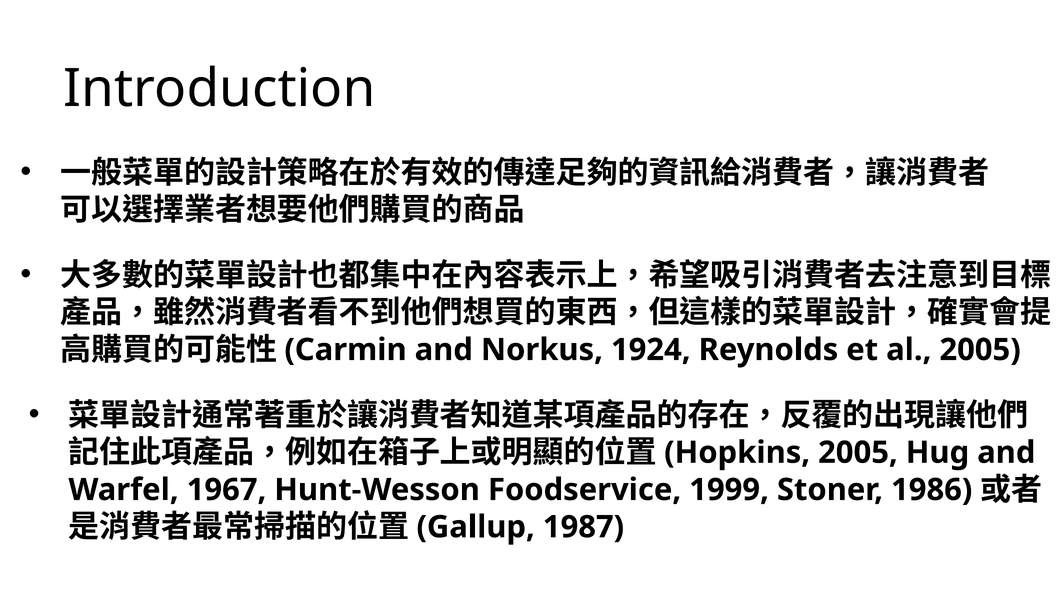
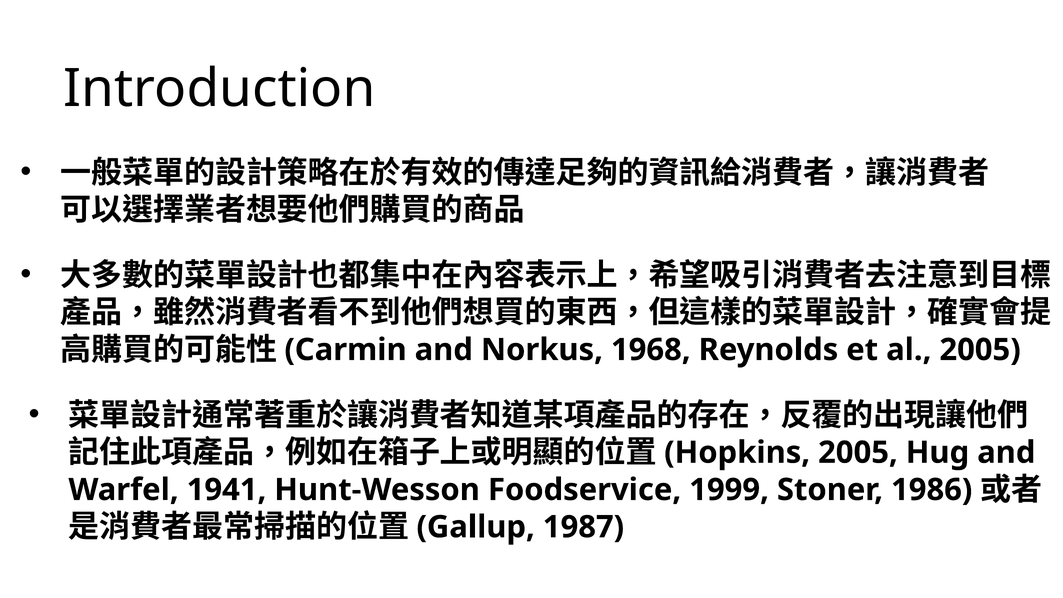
1924: 1924 -> 1968
1967: 1967 -> 1941
